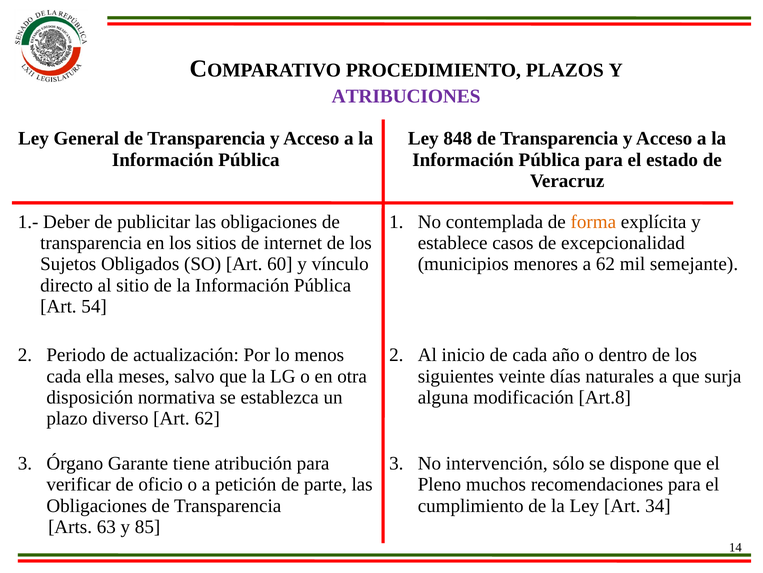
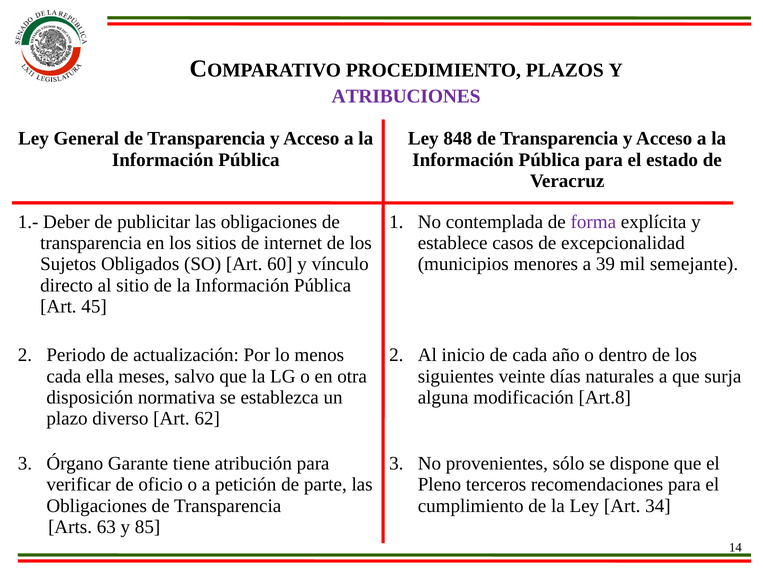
forma colour: orange -> purple
a 62: 62 -> 39
54: 54 -> 45
intervención: intervención -> provenientes
muchos: muchos -> terceros
